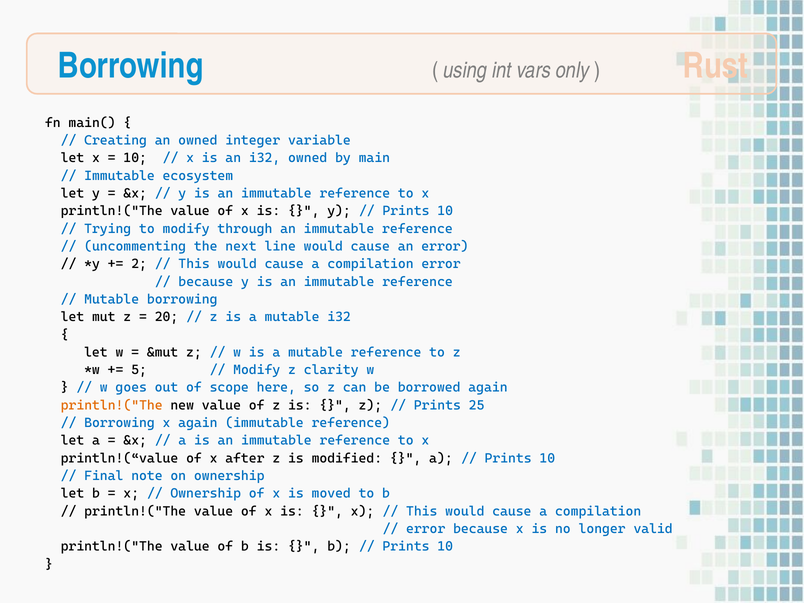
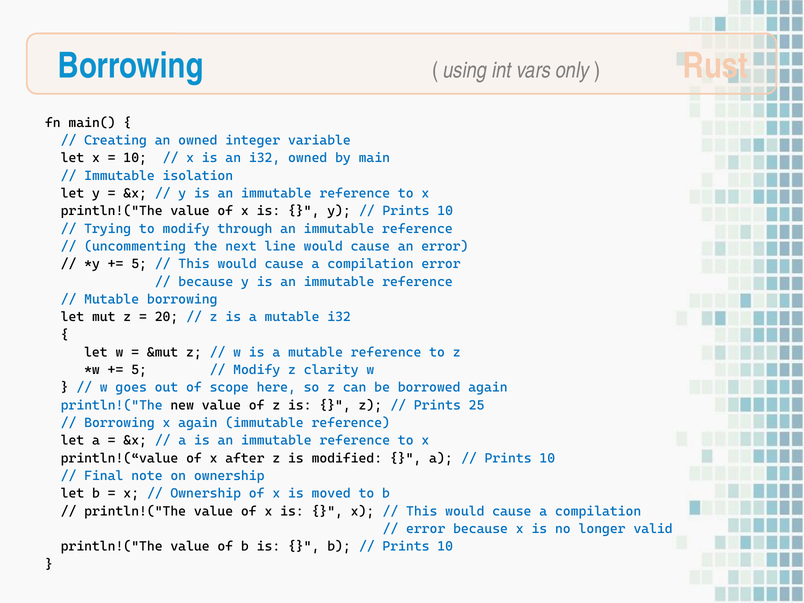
ecosystem: ecosystem -> isolation
2 at (139, 264): 2 -> 5
println!("The at (112, 405) colour: orange -> blue
